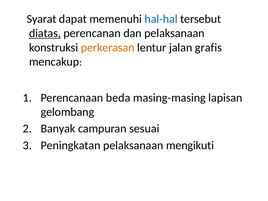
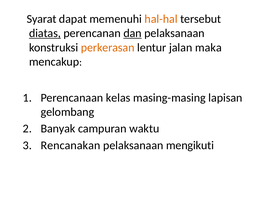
hal-hal colour: blue -> orange
dan underline: none -> present
grafis: grafis -> maka
beda: beda -> kelas
sesuai: sesuai -> waktu
Peningkatan: Peningkatan -> Rencanakan
